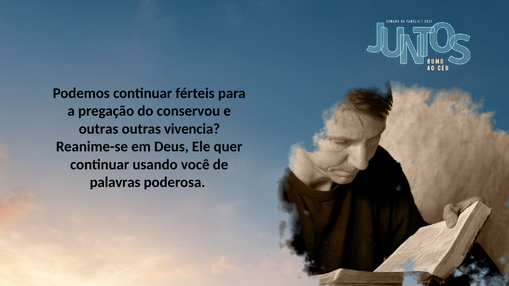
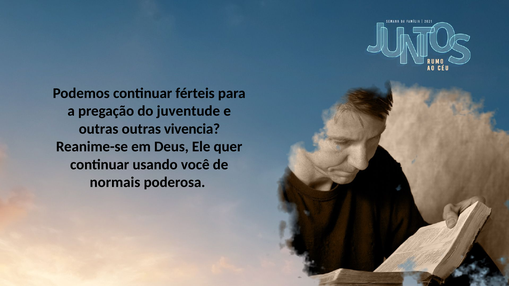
conservou: conservou -> juventude
palavras: palavras -> normais
